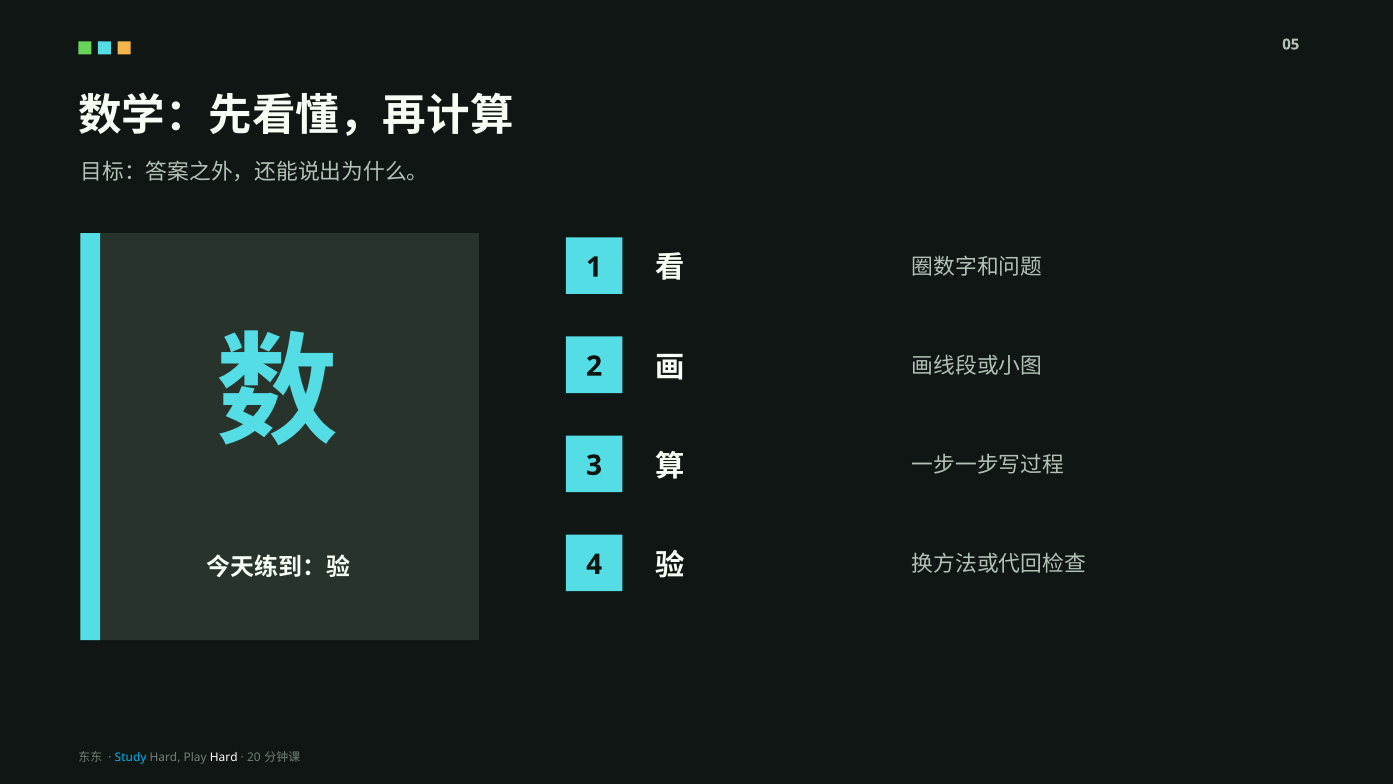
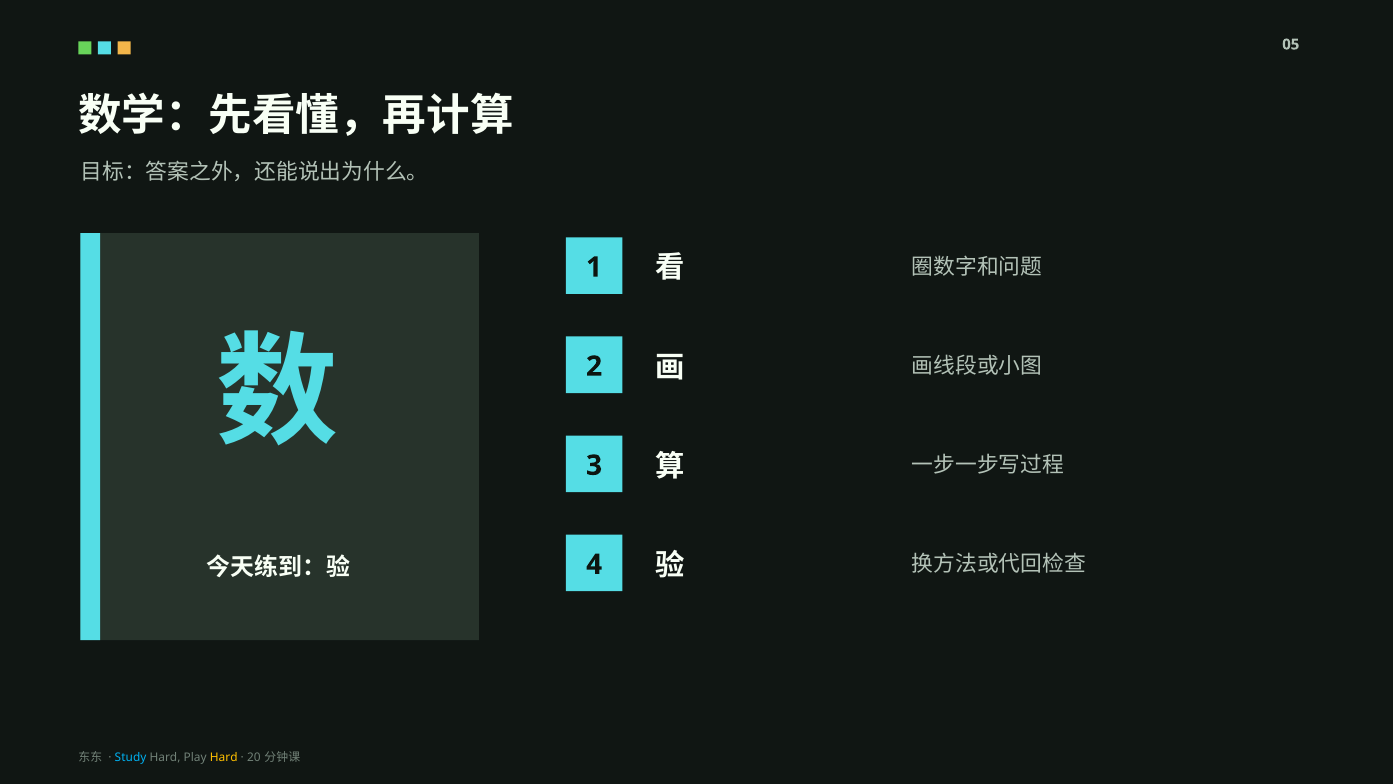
Hard at (224, 758) colour: white -> yellow
